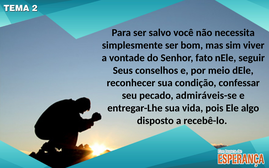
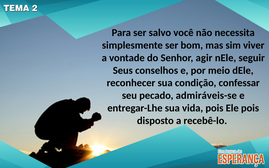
fato: fato -> agir
Ele algo: algo -> pois
